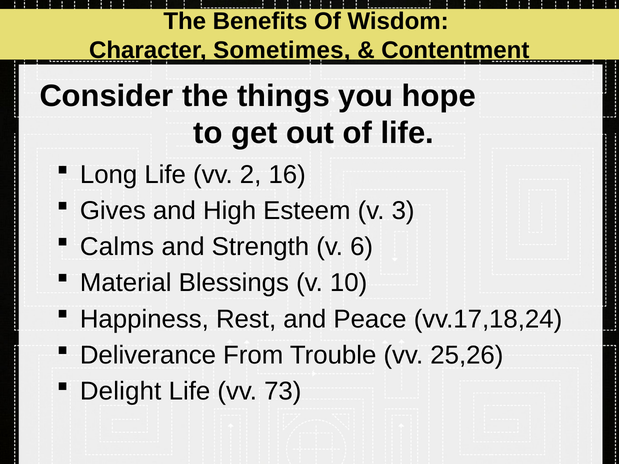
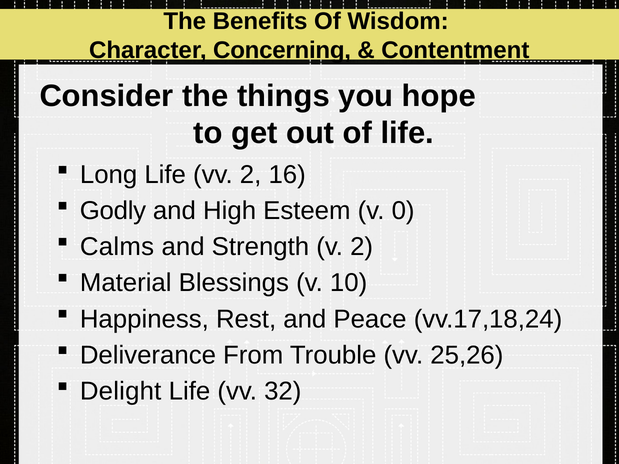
Sometimes: Sometimes -> Concerning
Gives: Gives -> Godly
3: 3 -> 0
v 6: 6 -> 2
73: 73 -> 32
